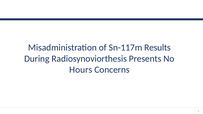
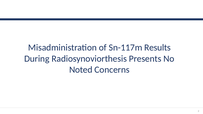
Hours: Hours -> Noted
